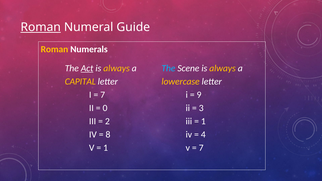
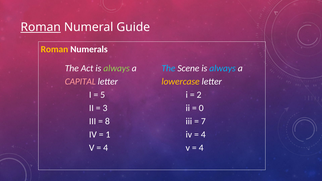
Act underline: present -> none
always at (117, 68) colour: yellow -> light green
always at (223, 68) colour: yellow -> light blue
CAPITAL colour: yellow -> pink
7 at (103, 95): 7 -> 5
9: 9 -> 2
0: 0 -> 3
3: 3 -> 0
2: 2 -> 8
1 at (203, 121): 1 -> 7
8: 8 -> 1
1 at (106, 148): 1 -> 4
7 at (201, 148): 7 -> 4
